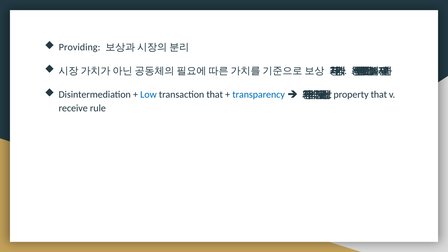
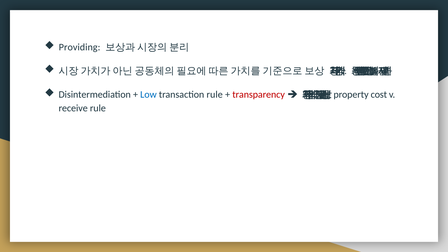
property that: that -> cost
transaction that: that -> rule
transparency colour: blue -> red
